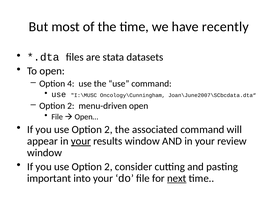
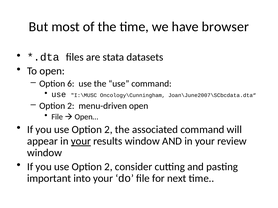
recently: recently -> browser
4: 4 -> 6
next underline: present -> none
